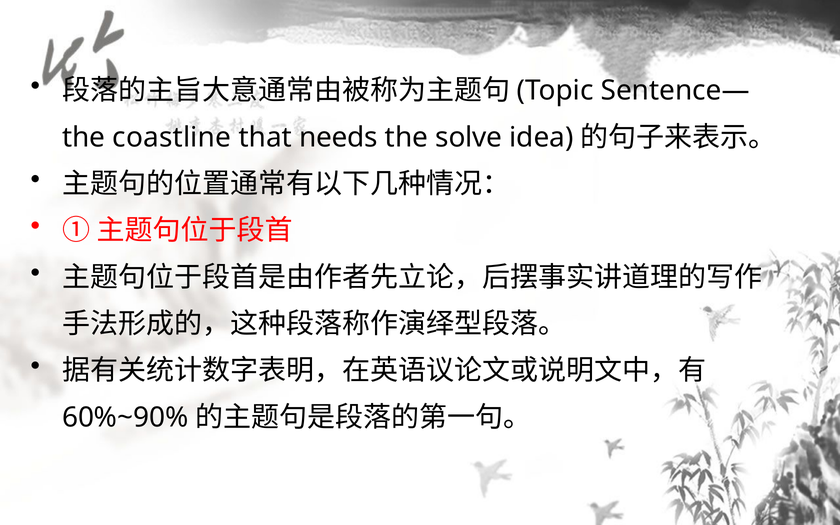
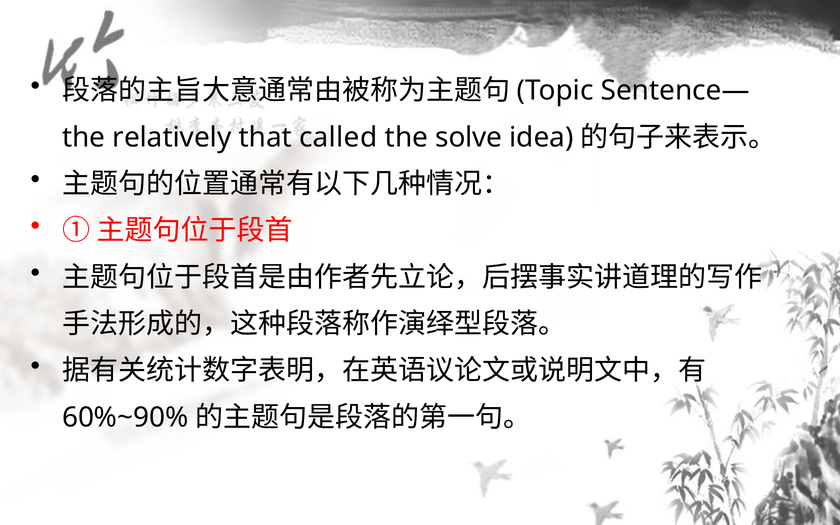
coastline: coastline -> relatively
needs: needs -> called
